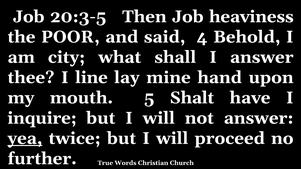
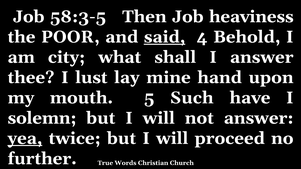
20:3-5: 20:3-5 -> 58:3-5
said underline: none -> present
line: line -> lust
Shalt: Shalt -> Such
inquire: inquire -> solemn
